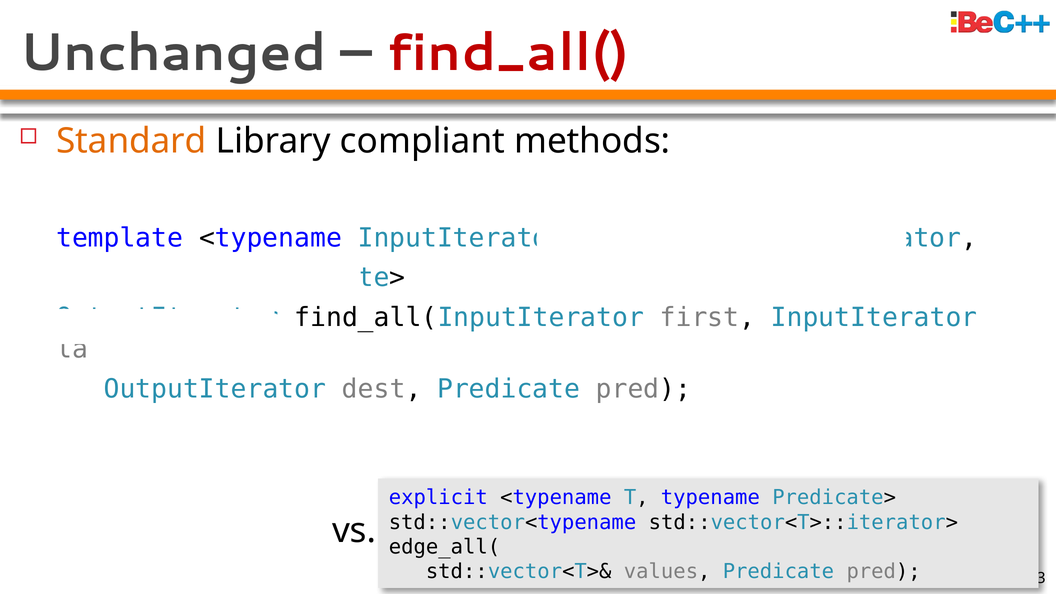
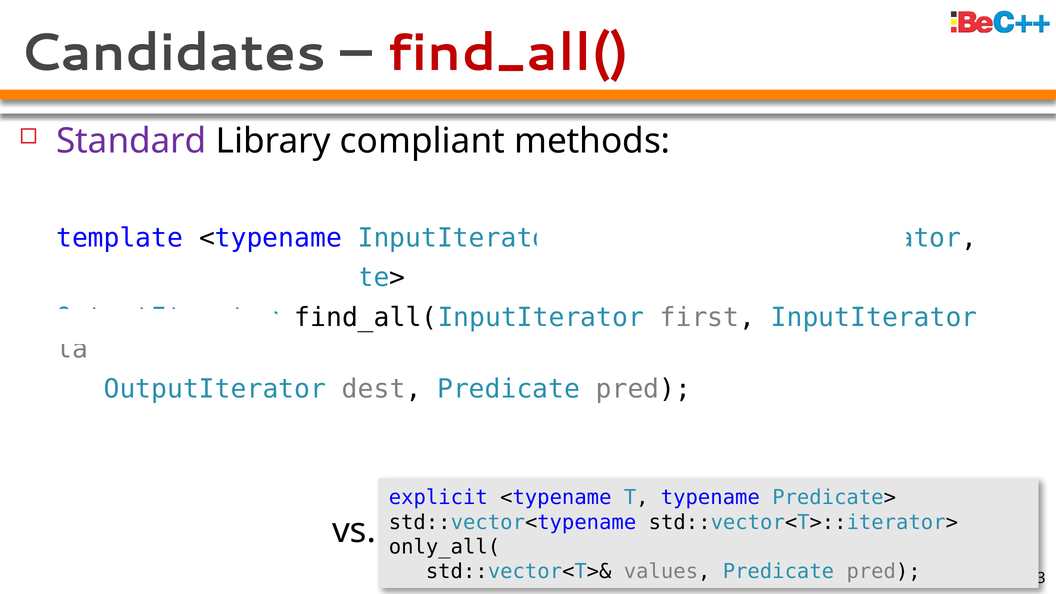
Unchanged: Unchanged -> Candidates
Standard colour: orange -> purple
edge_all(: edge_all( -> only_all(
